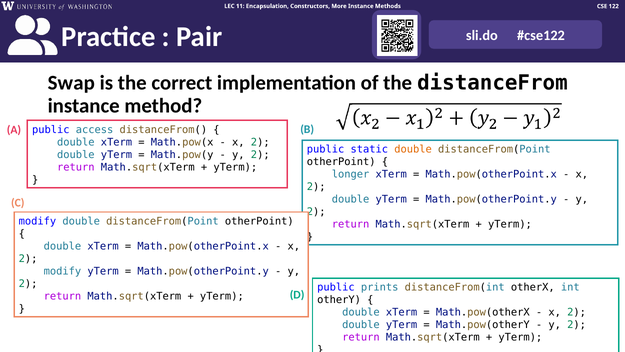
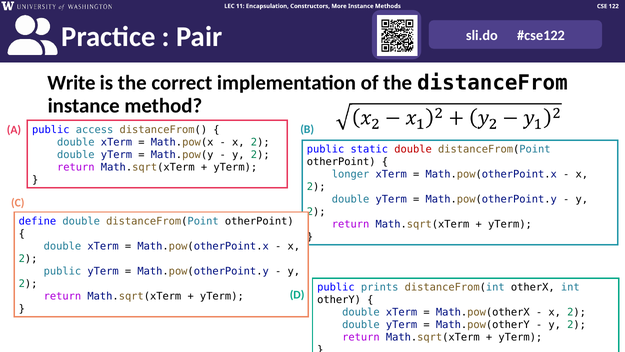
Swap: Swap -> Write
double at (413, 149) colour: orange -> red
modify at (37, 221): modify -> define
modify at (62, 271): modify -> public
